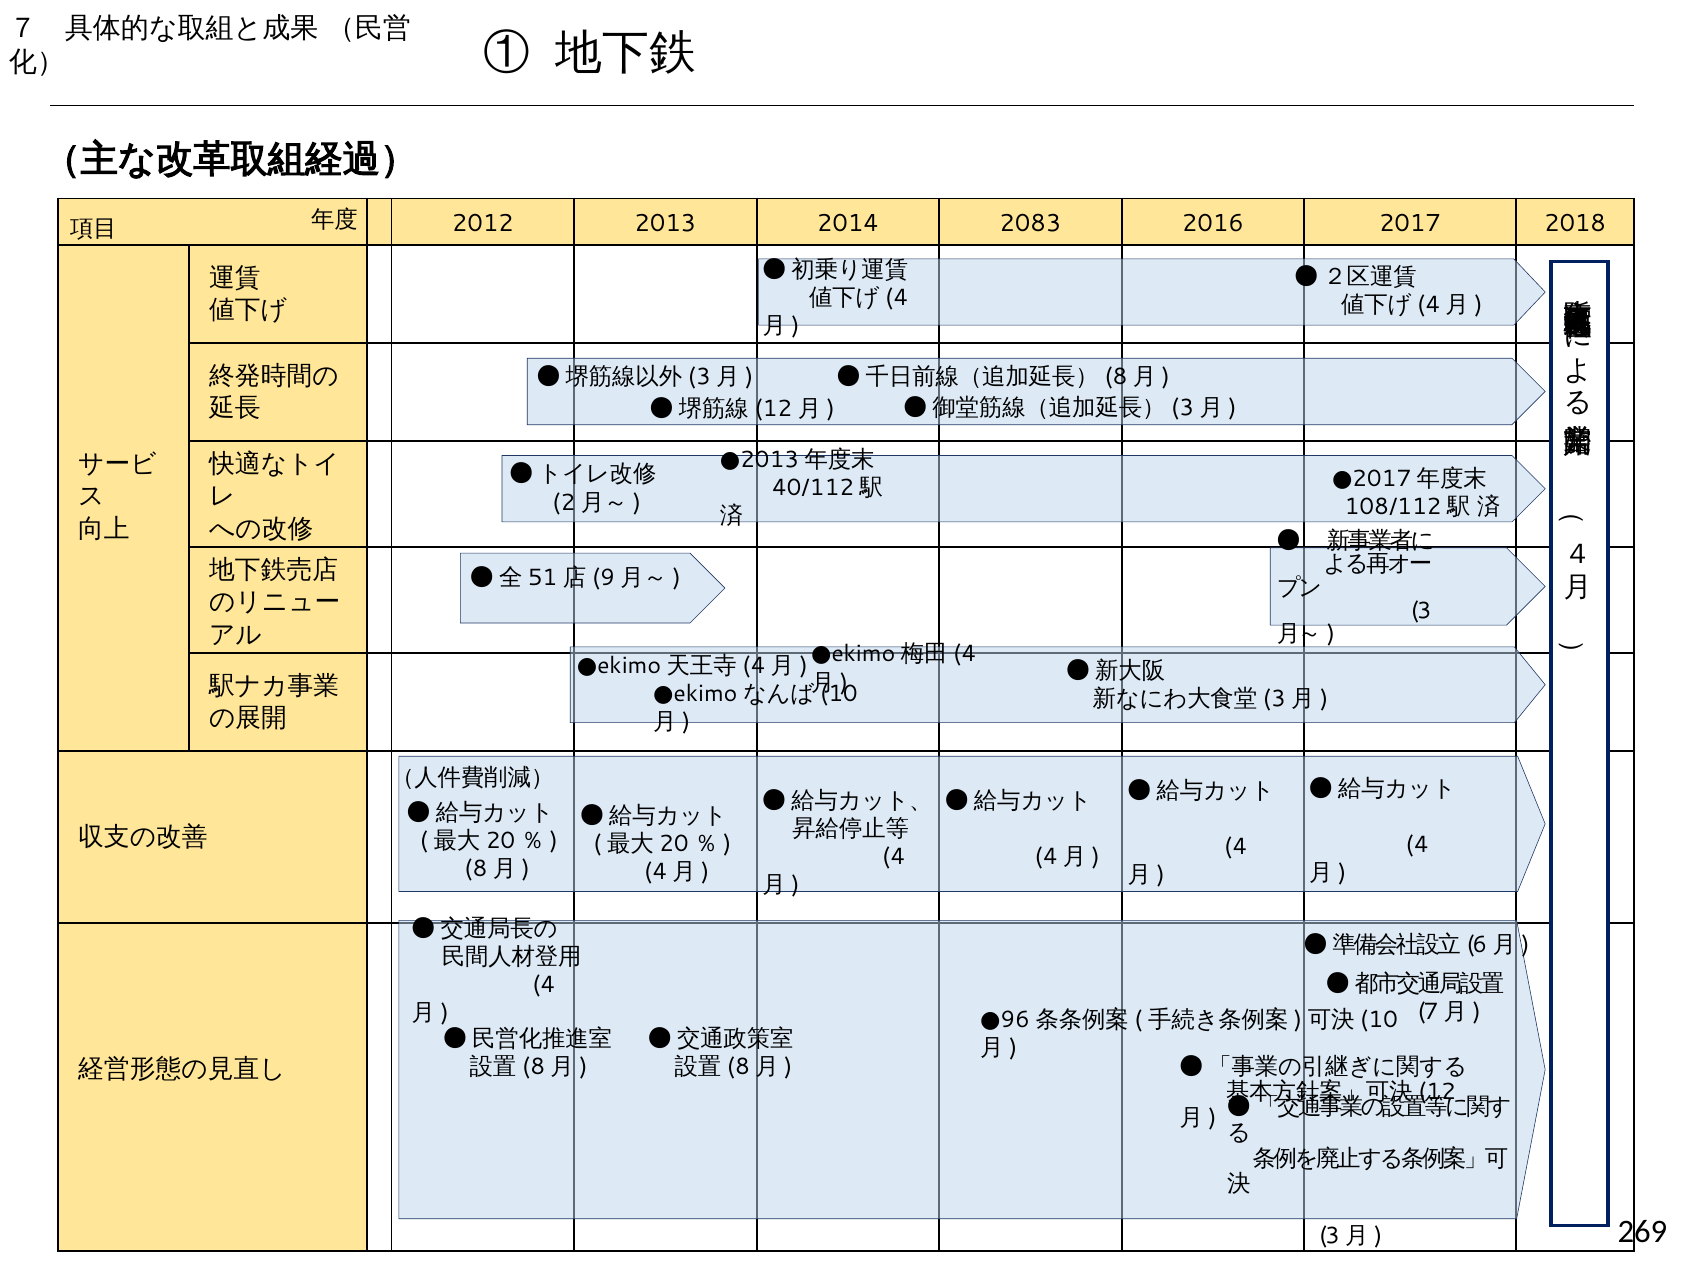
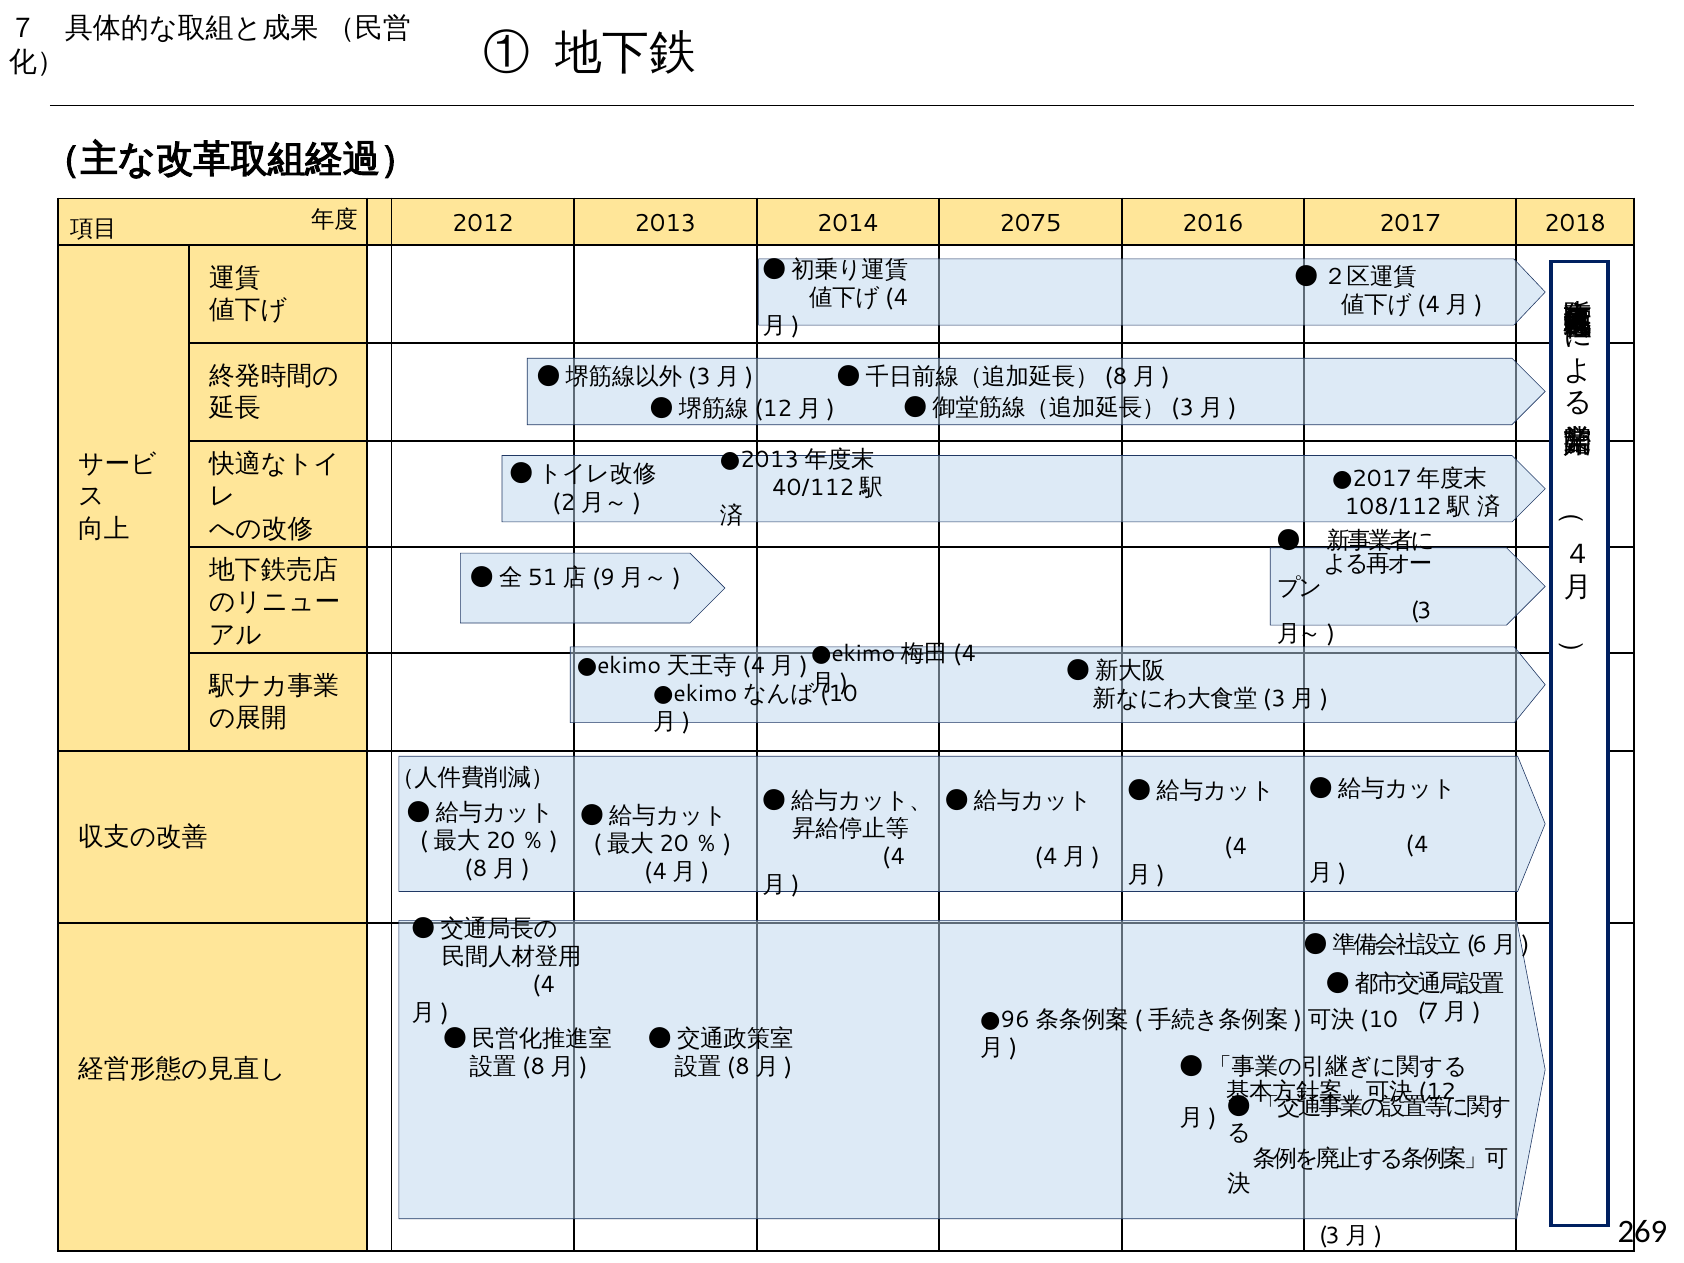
2083: 2083 -> 2075
